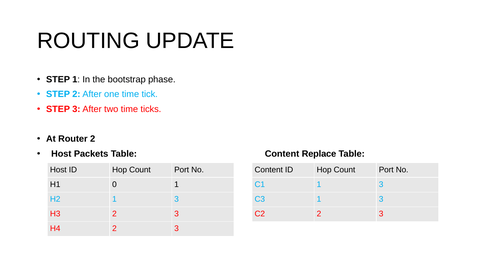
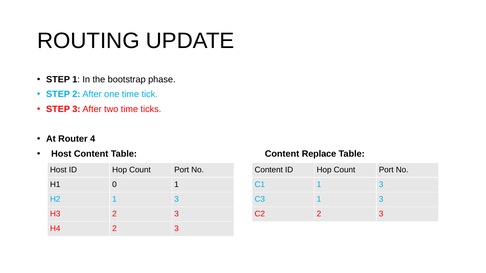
Router 2: 2 -> 4
Host Packets: Packets -> Content
